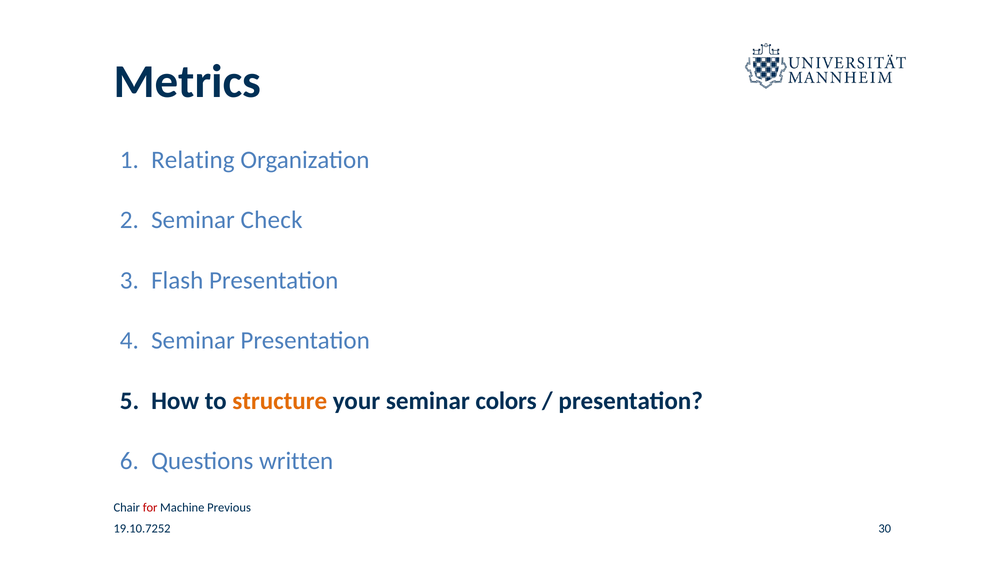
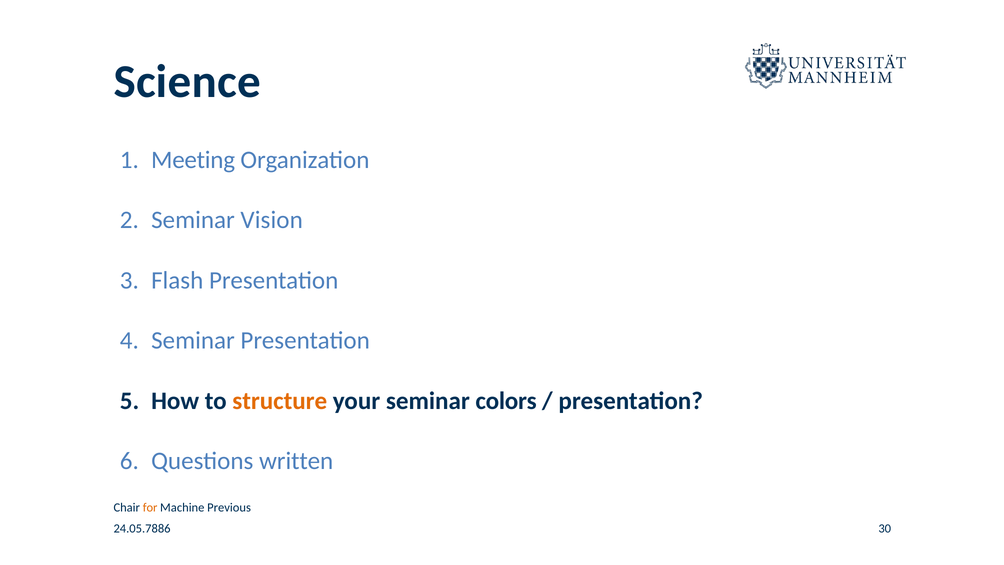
Metrics: Metrics -> Science
Relating: Relating -> Meeting
Check: Check -> Vision
for colour: red -> orange
19.10.7252: 19.10.7252 -> 24.05.7886
